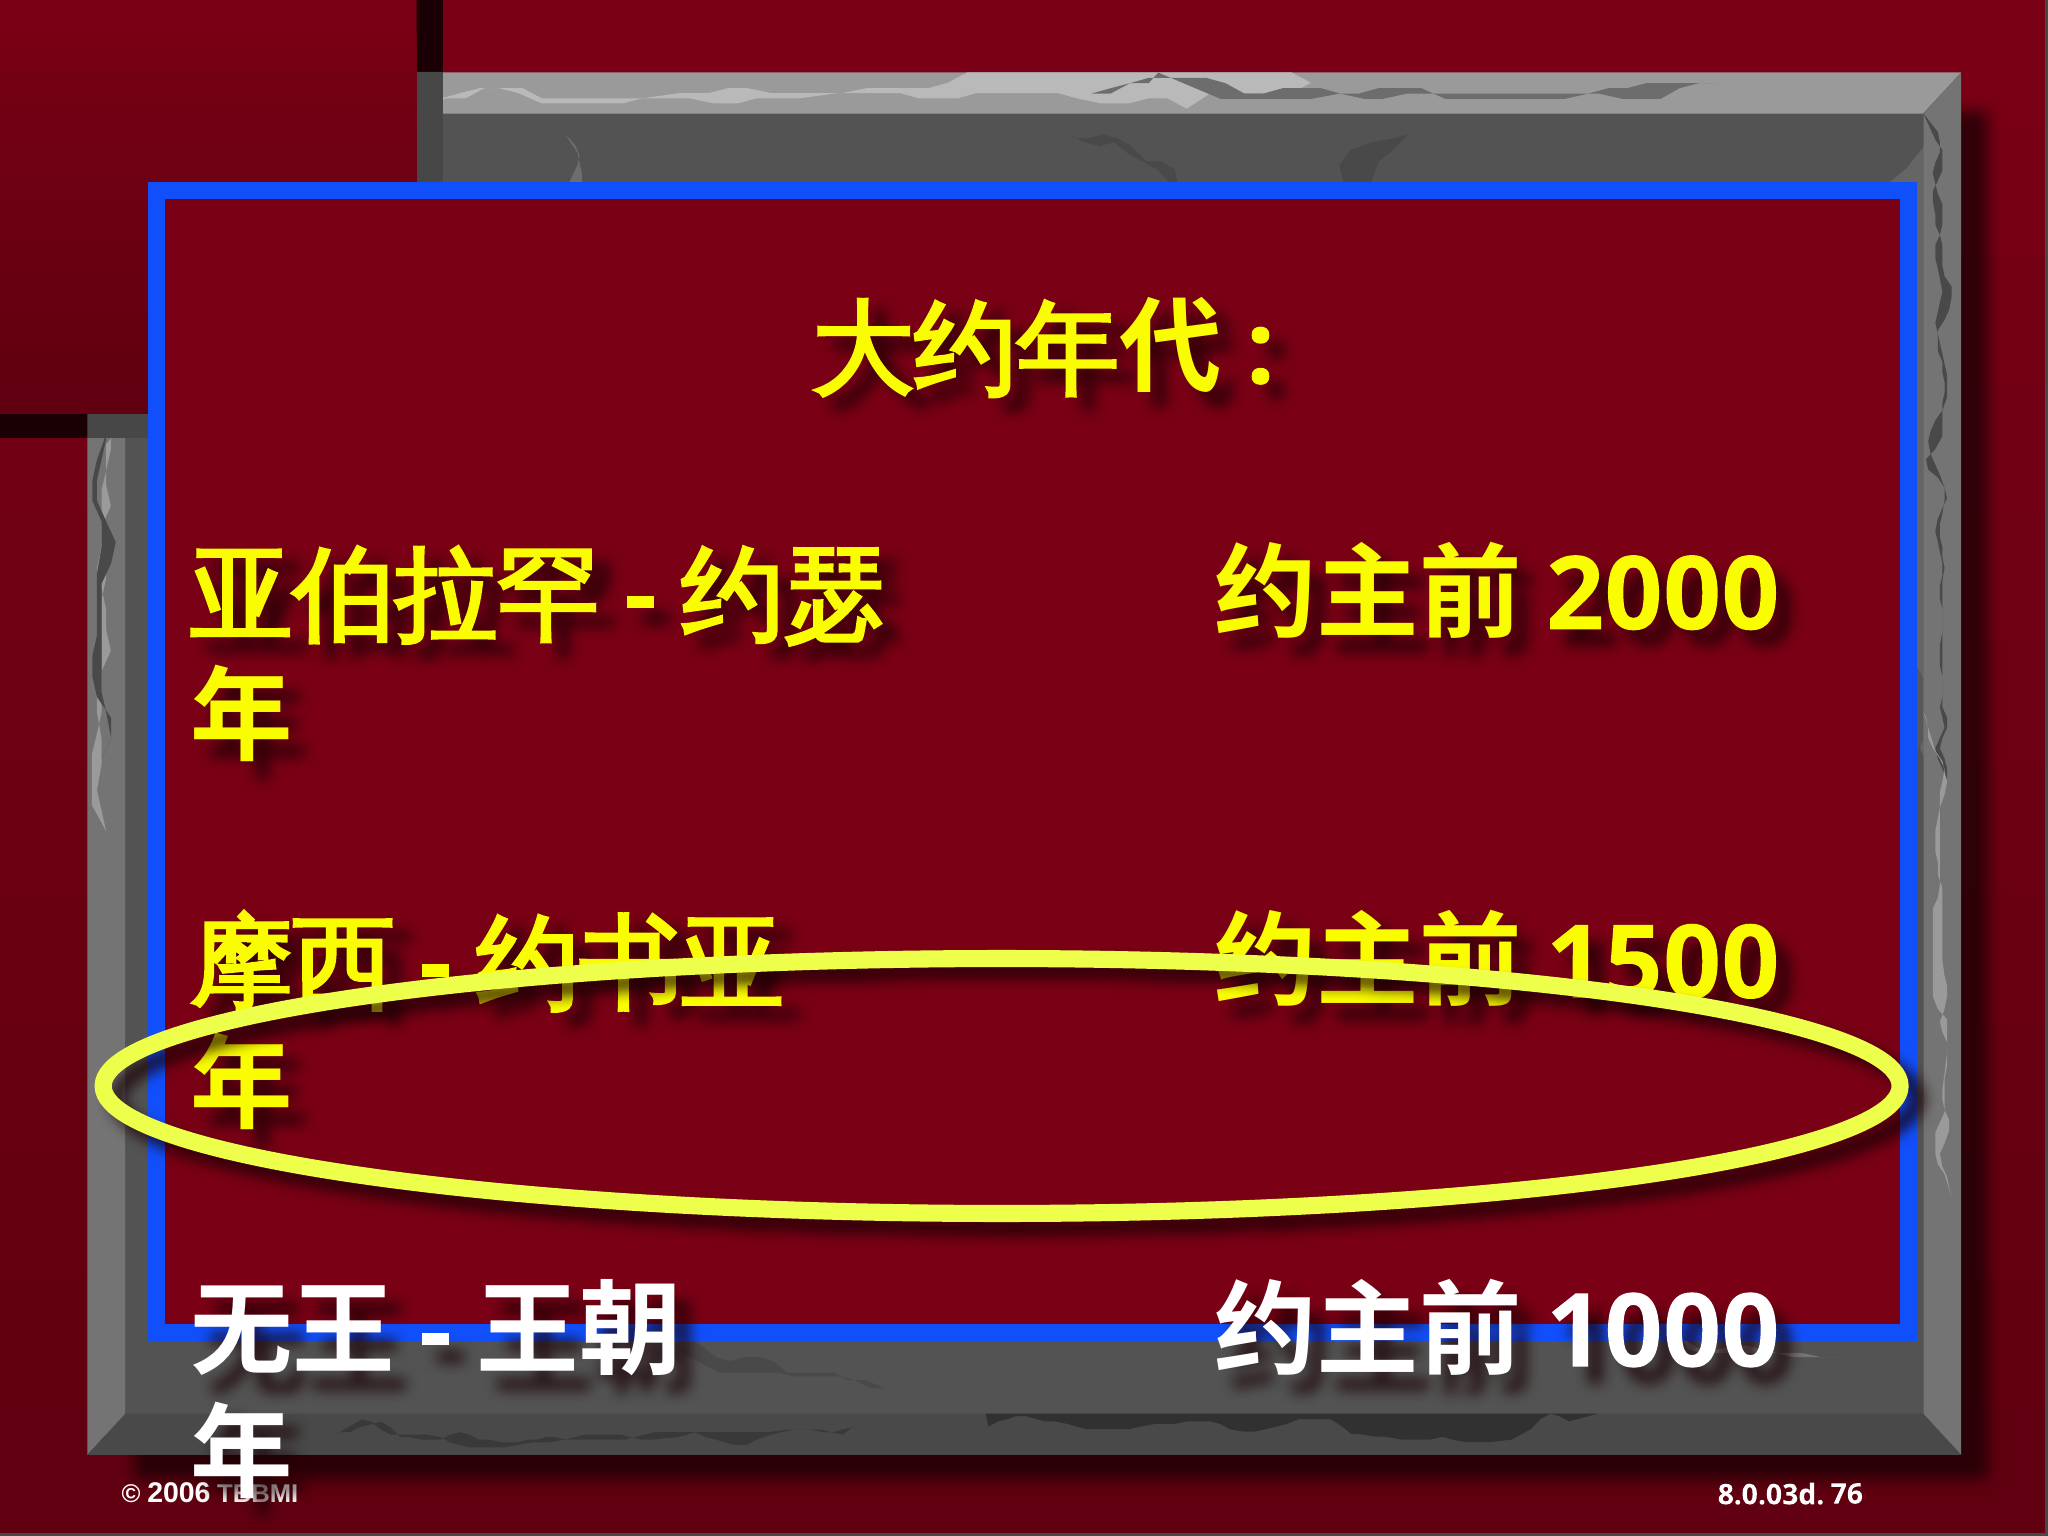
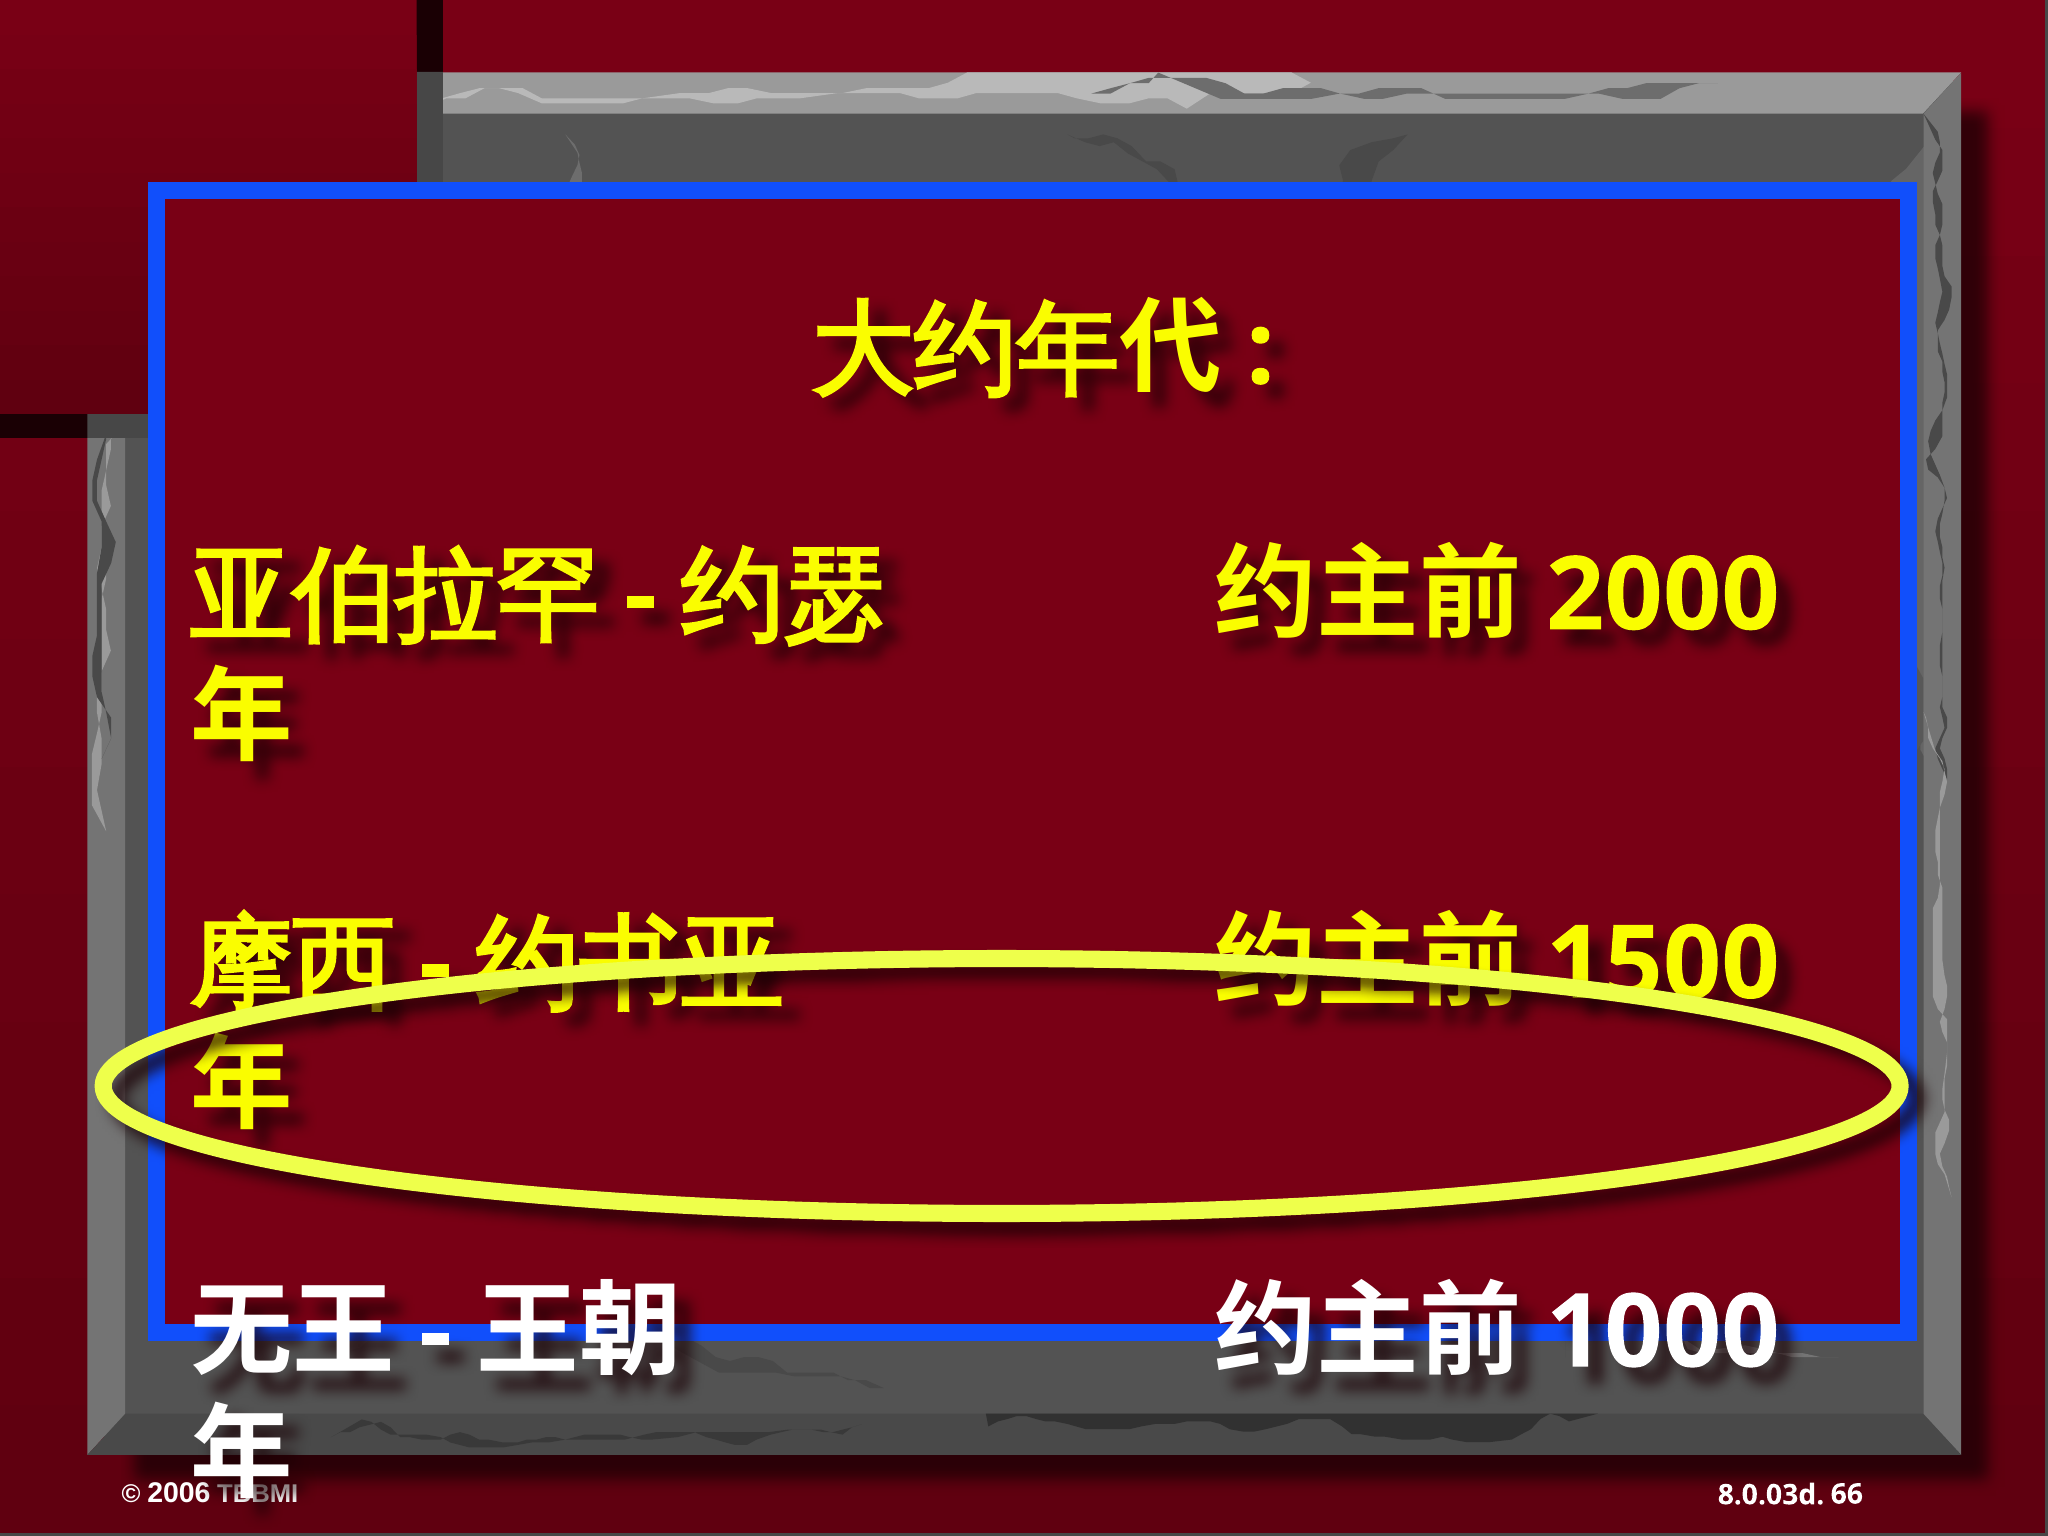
76: 76 -> 66
